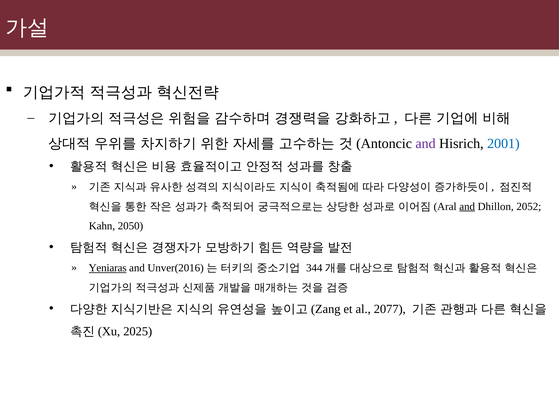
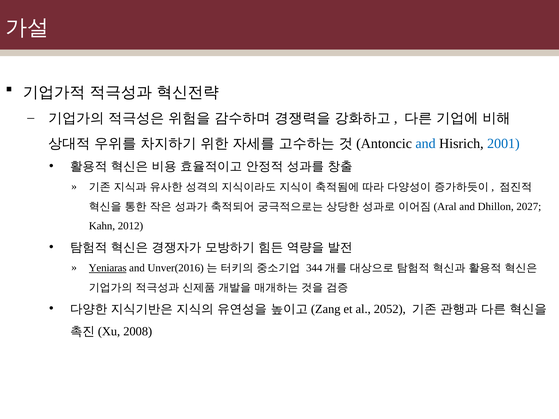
and at (426, 143) colour: purple -> blue
and at (467, 207) underline: present -> none
2052: 2052 -> 2027
2050: 2050 -> 2012
2077: 2077 -> 2052
2025: 2025 -> 2008
